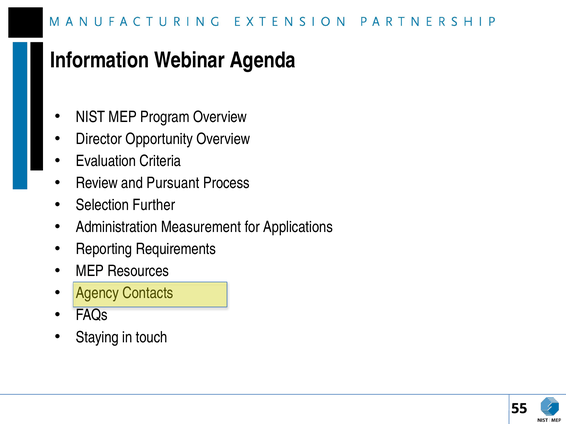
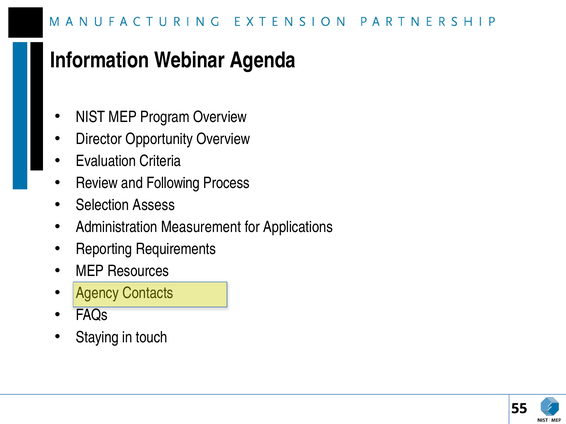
Pursuant: Pursuant -> Following
Further: Further -> Assess
